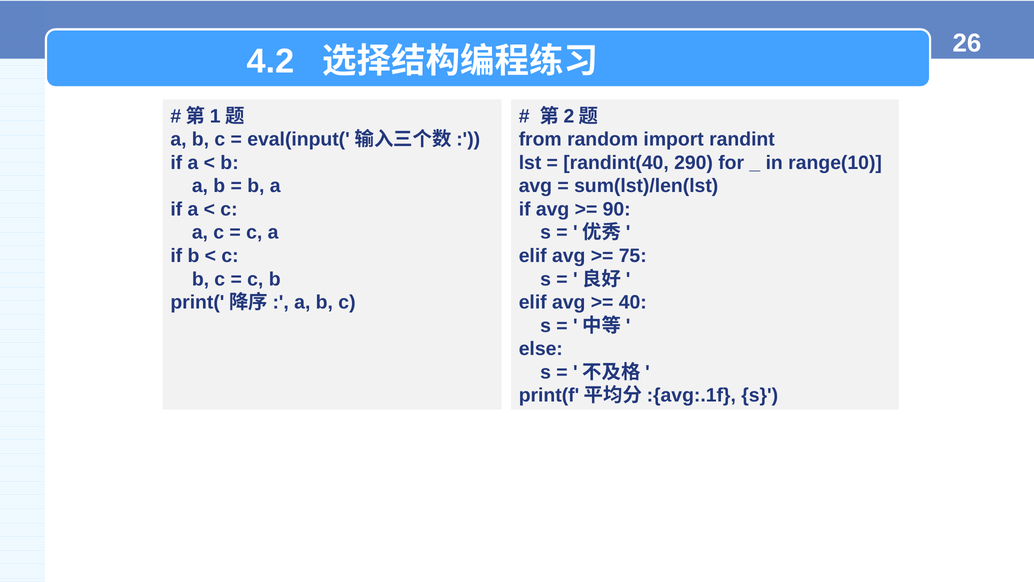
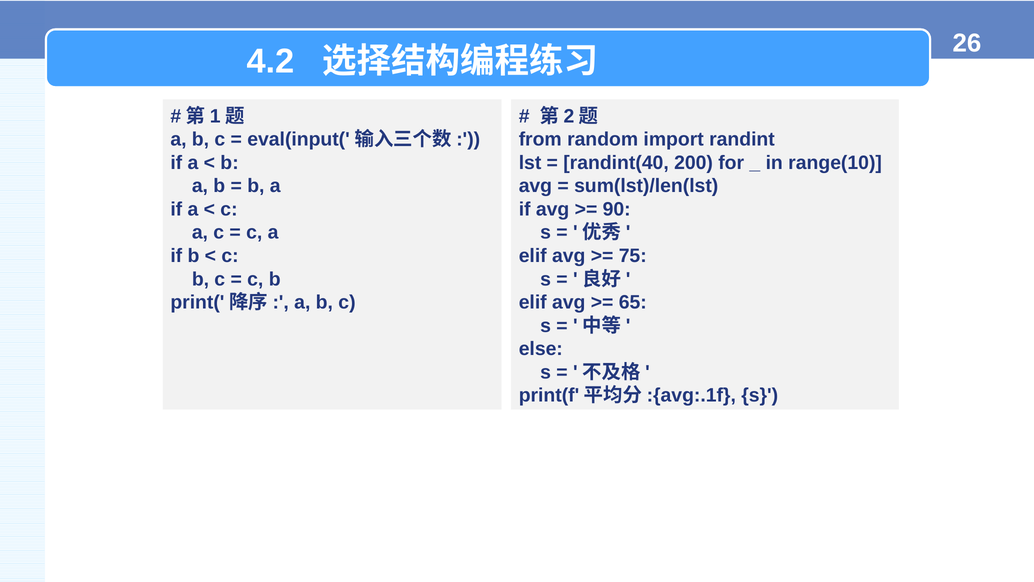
290: 290 -> 200
40: 40 -> 65
